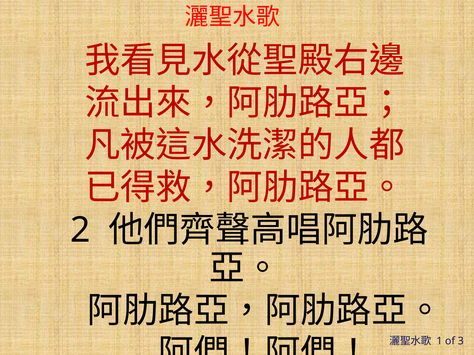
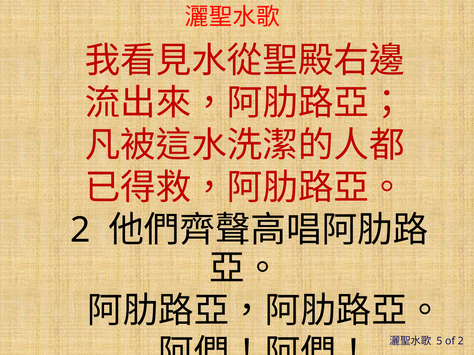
1: 1 -> 5
of 3: 3 -> 2
